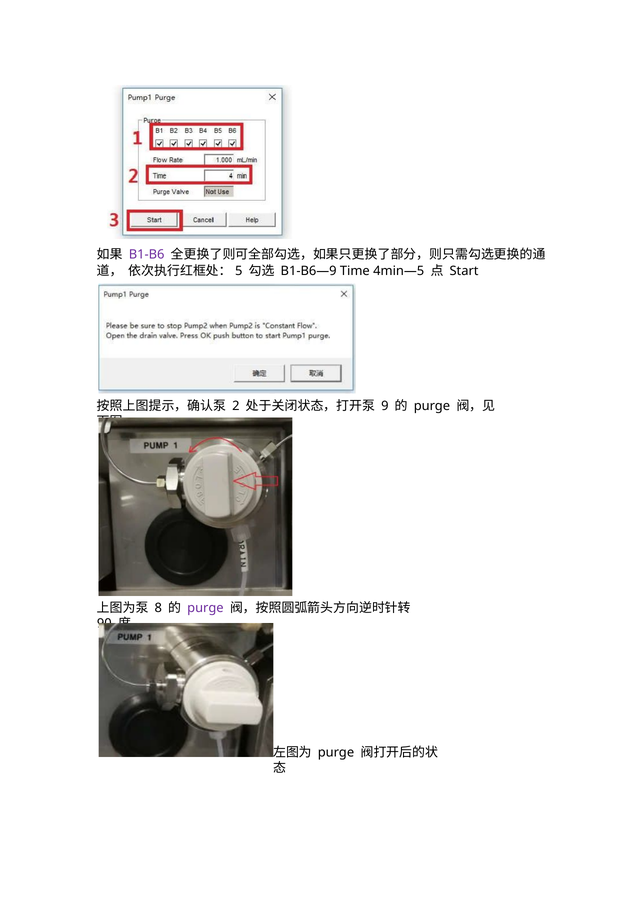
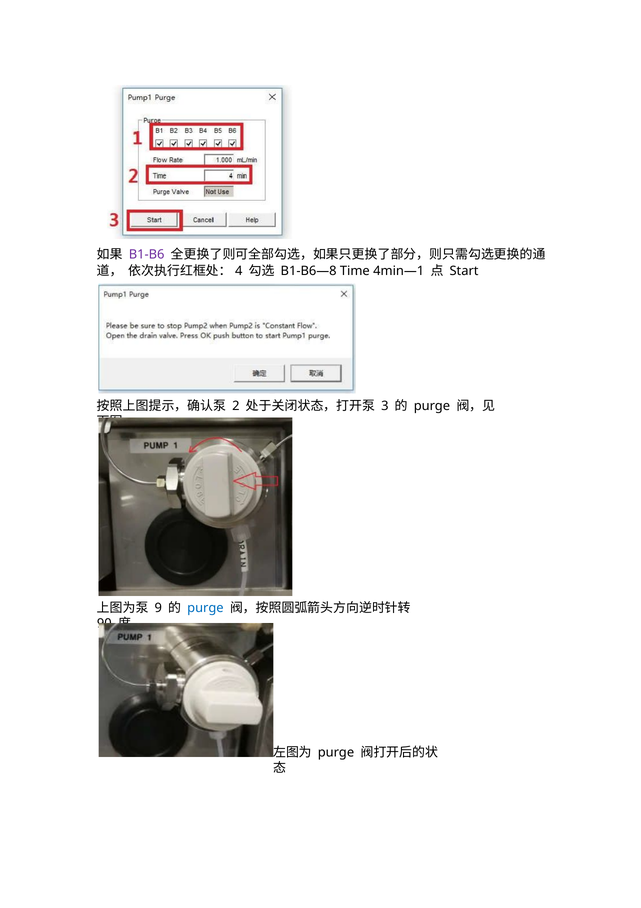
5: 5 -> 4
B1-B6—9: B1-B6—9 -> B1-B6—8
4min—5: 4min—5 -> 4min—1
9: 9 -> 3
8: 8 -> 9
purge at (205, 607) colour: purple -> blue
